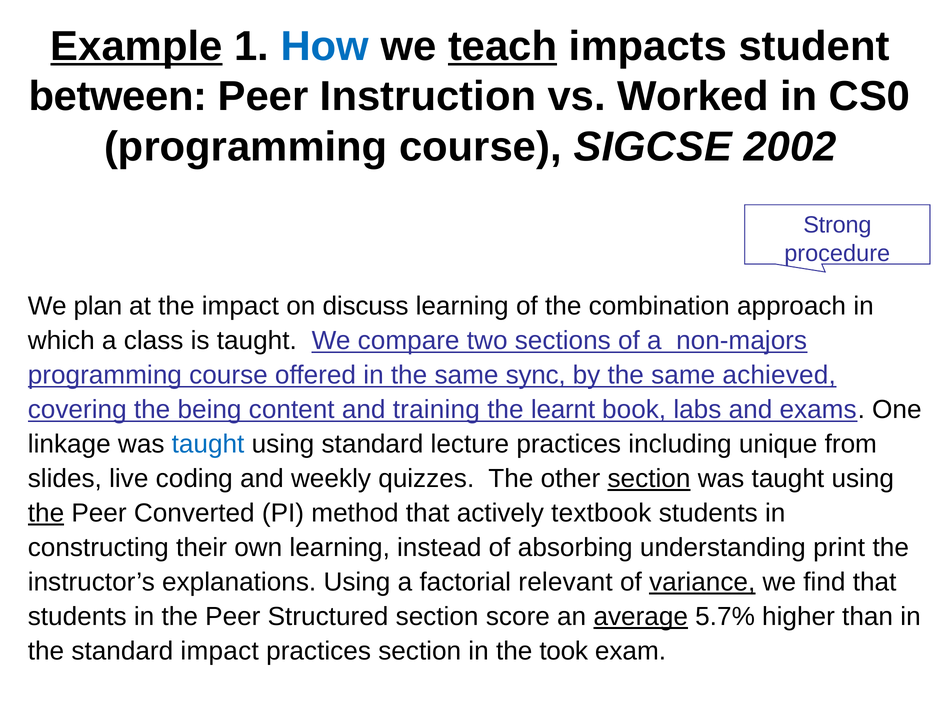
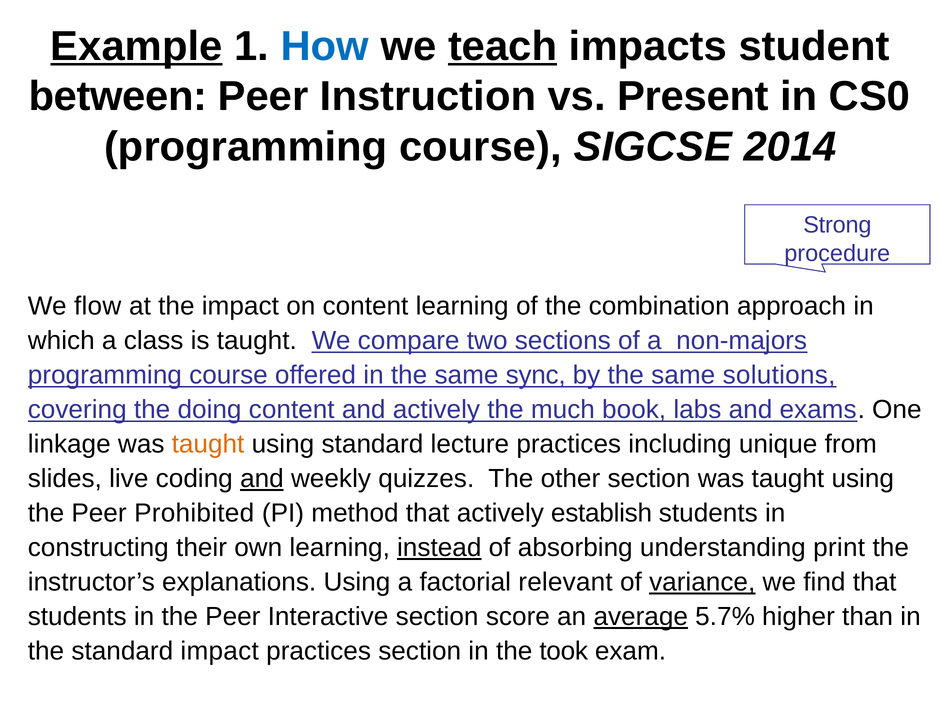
Worked: Worked -> Present
2002: 2002 -> 2014
plan: plan -> flow
on discuss: discuss -> content
achieved: achieved -> solutions
being: being -> doing
and training: training -> actively
learnt: learnt -> much
taught at (208, 444) colour: blue -> orange
and at (262, 479) underline: none -> present
section at (649, 479) underline: present -> none
the at (46, 513) underline: present -> none
Converted: Converted -> Prohibited
textbook: textbook -> establish
instead underline: none -> present
Structured: Structured -> Interactive
